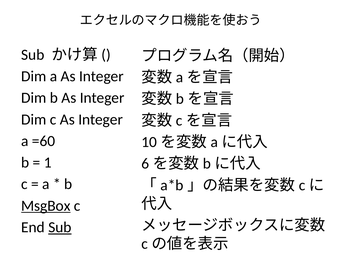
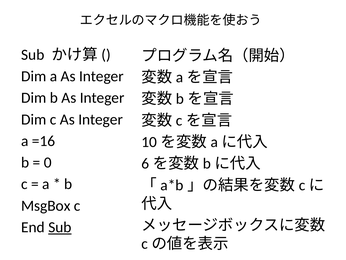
=60: =60 -> =16
1: 1 -> 0
MsgBox underline: present -> none
